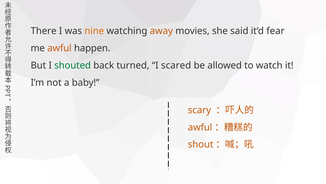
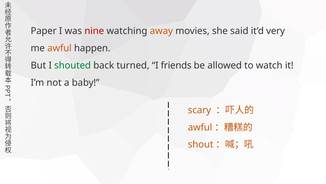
There: There -> Paper
nine colour: orange -> red
fear: fear -> very
scared: scared -> friends
